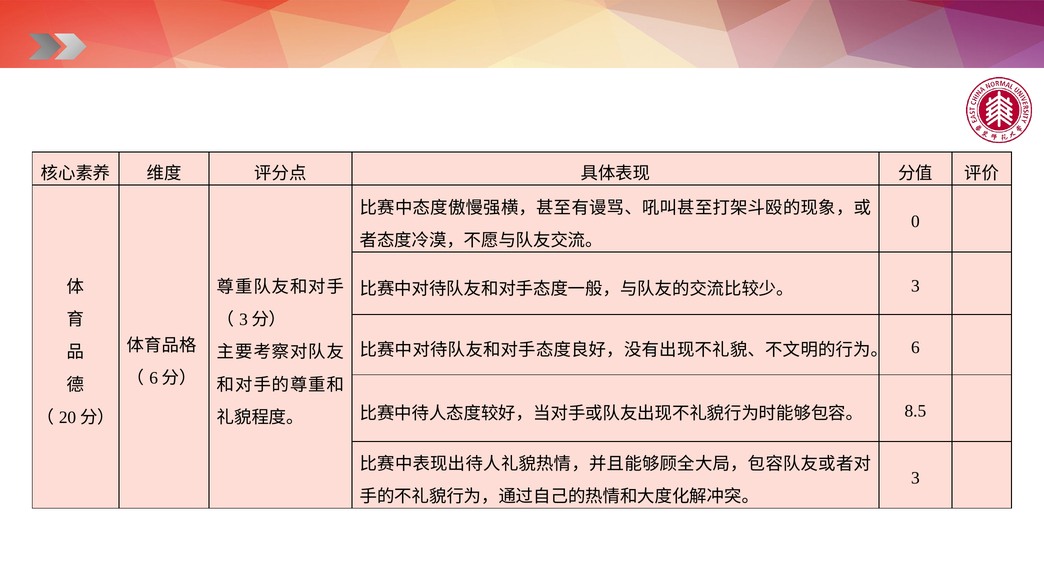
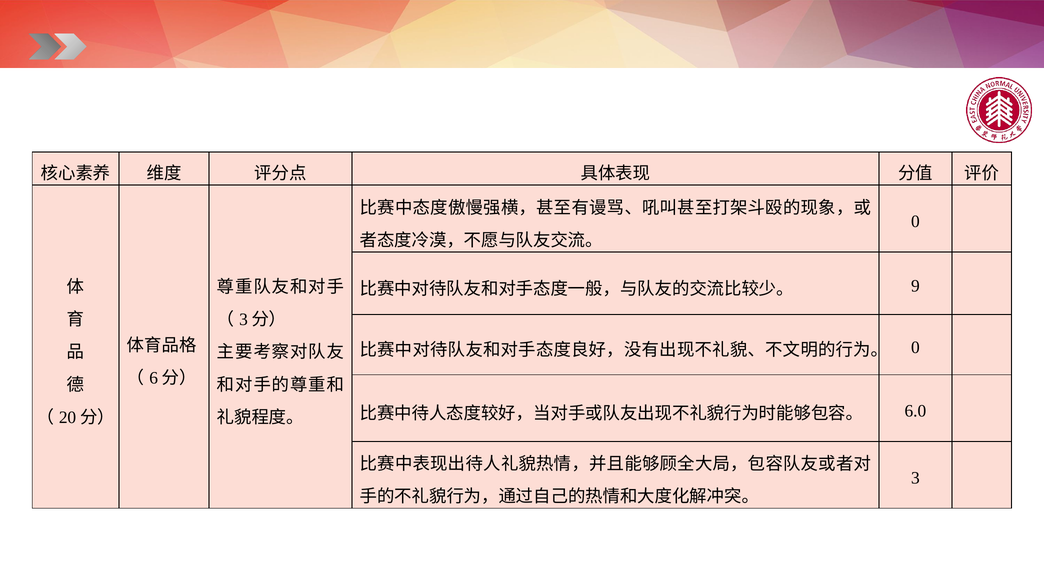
3 at (915, 286): 3 -> 9
6 at (915, 348): 6 -> 0
8.5: 8.5 -> 6.0
